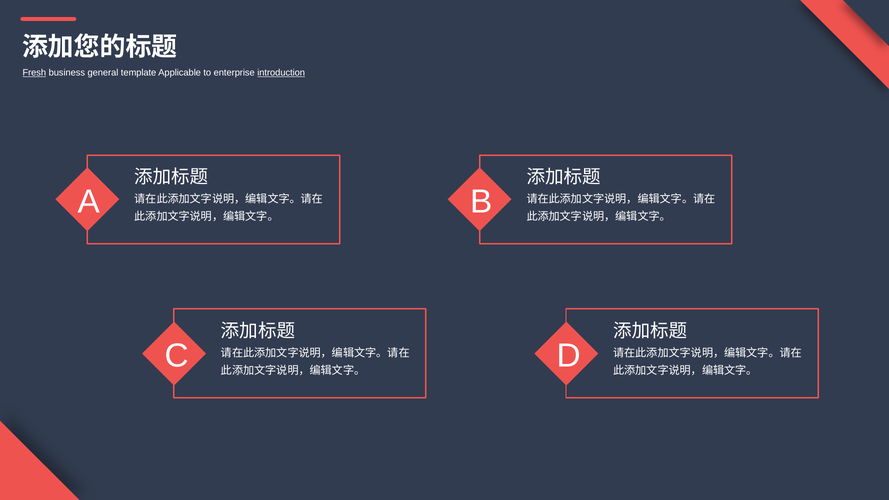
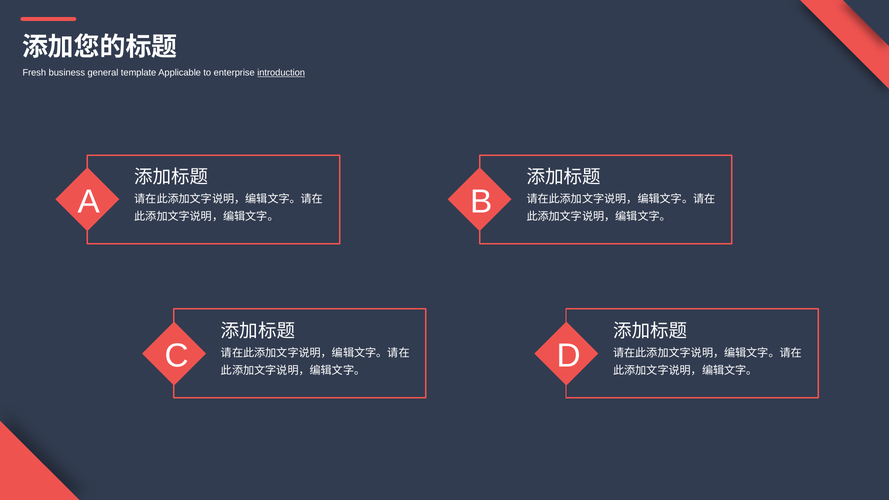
Fresh underline: present -> none
